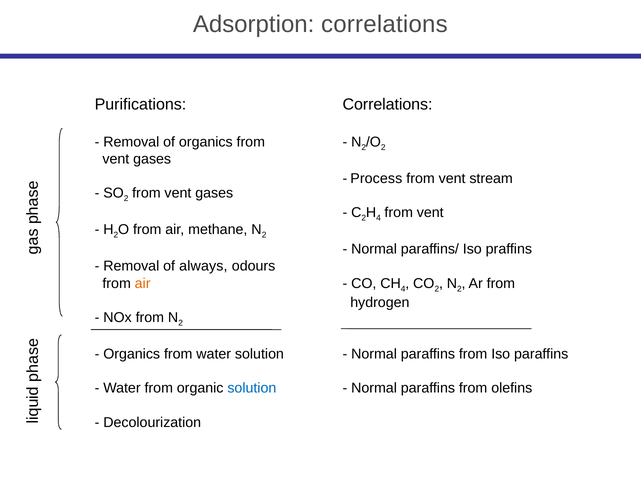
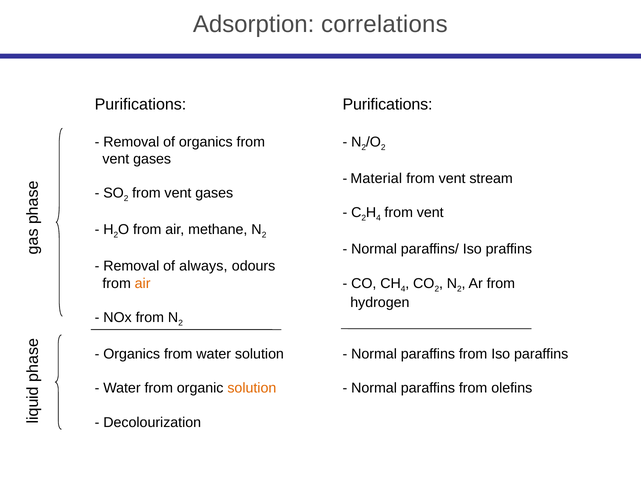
Correlations at (387, 105): Correlations -> Purifications
Process: Process -> Material
solution at (252, 388) colour: blue -> orange
